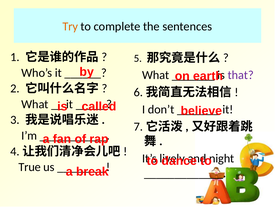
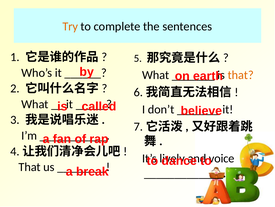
that at (241, 75) colour: purple -> orange
night: night -> voice
True at (30, 166): True -> That
